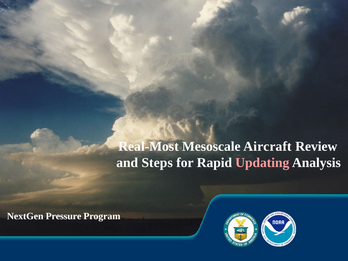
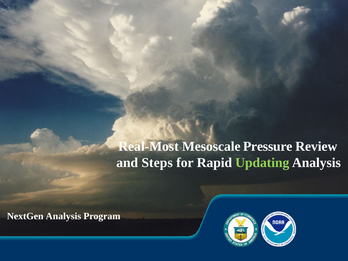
Aircraft: Aircraft -> Pressure
Updating colour: pink -> light green
NextGen Pressure: Pressure -> Analysis
